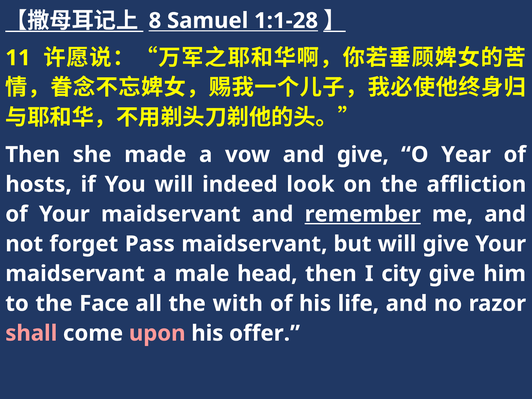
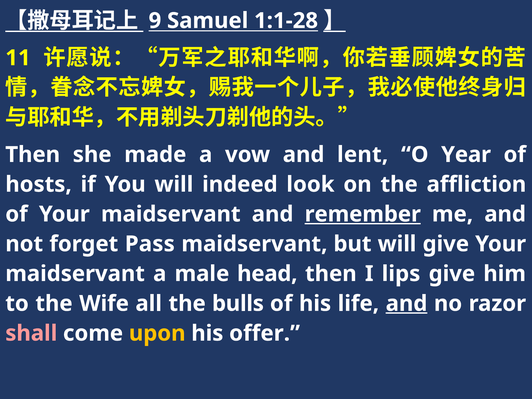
8: 8 -> 9
and give: give -> lent
city: city -> lips
Face: Face -> Wife
with: with -> bulls
and at (407, 304) underline: none -> present
upon colour: pink -> yellow
